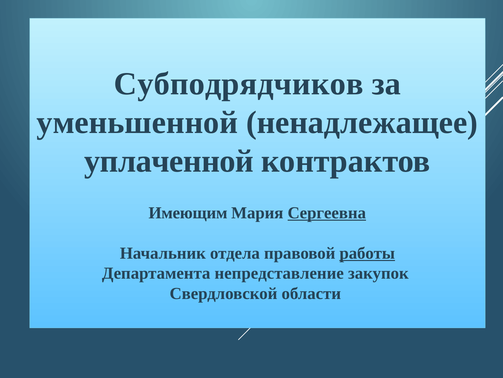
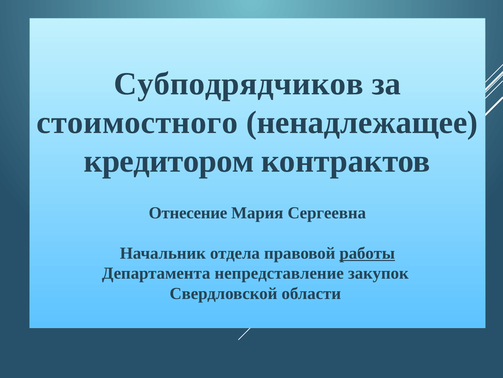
уменьшенной: уменьшенной -> стоимостного
уплаченной: уплаченной -> кредитором
Имеющим: Имеющим -> Отнесение
Сергеевна underline: present -> none
